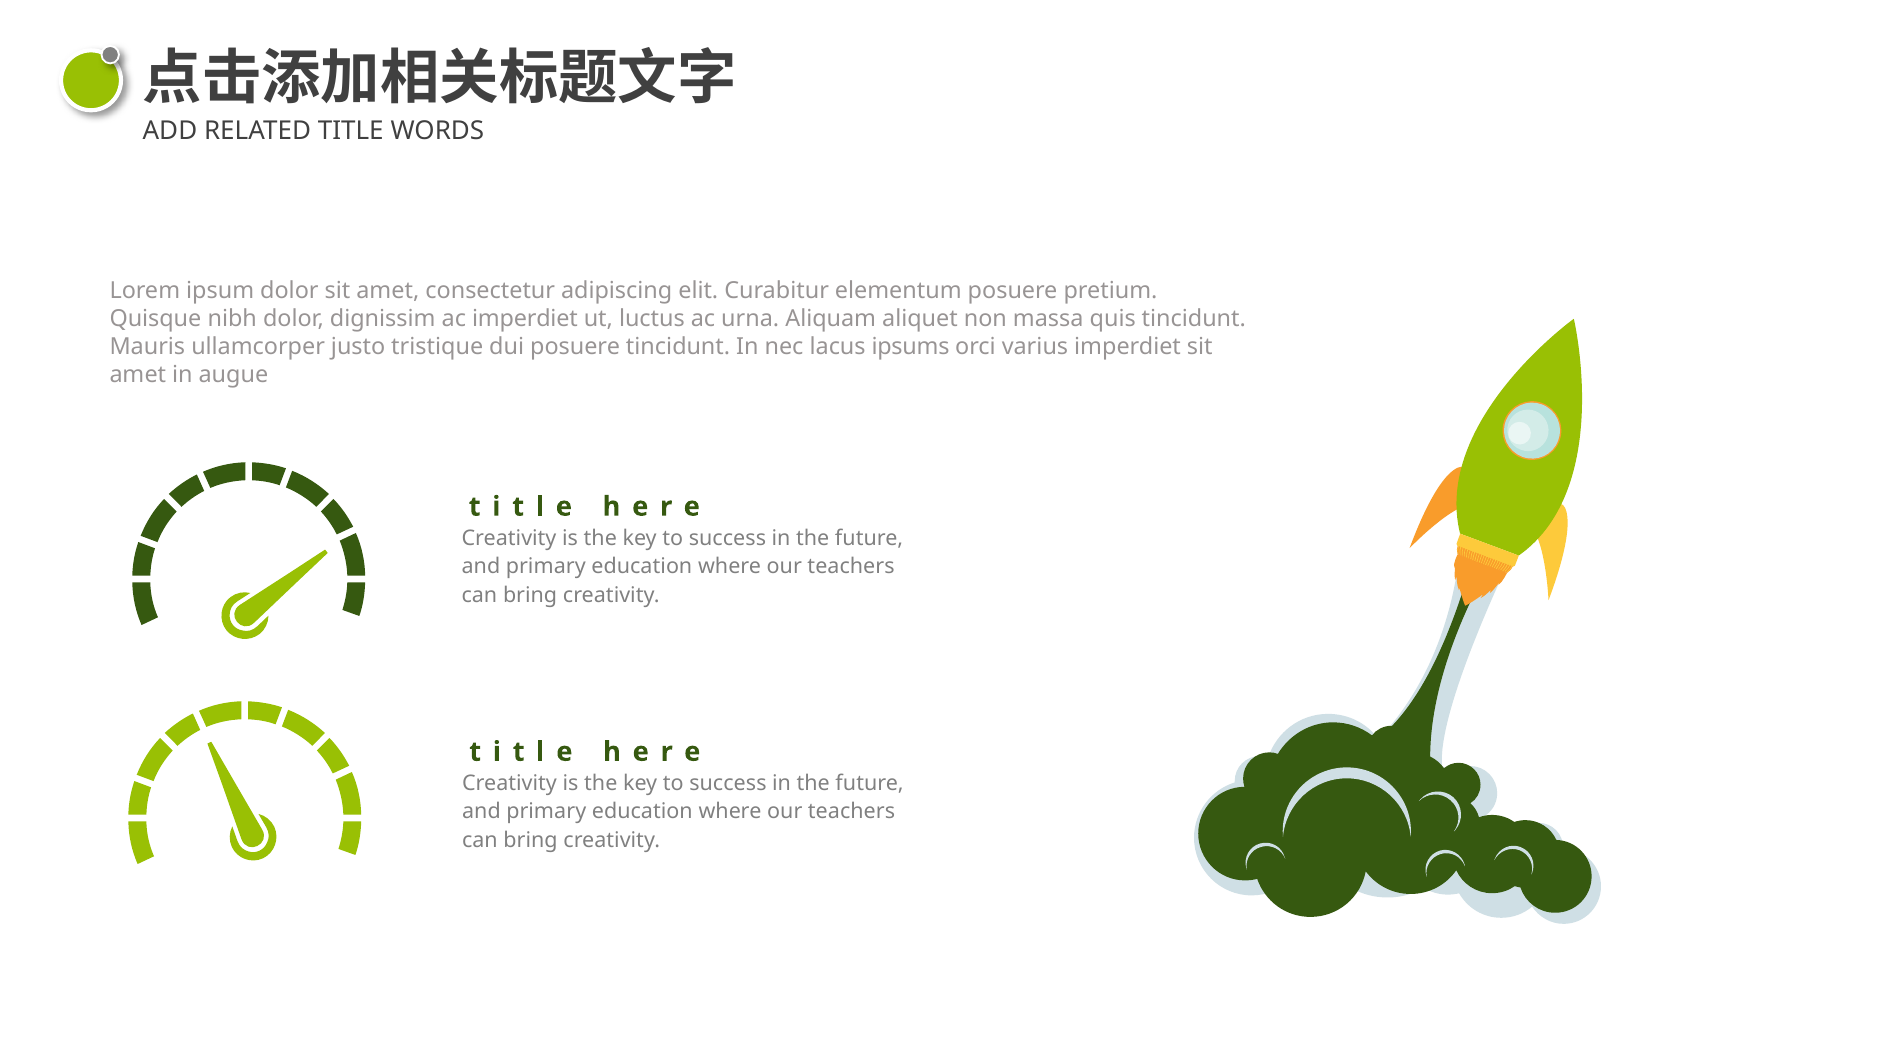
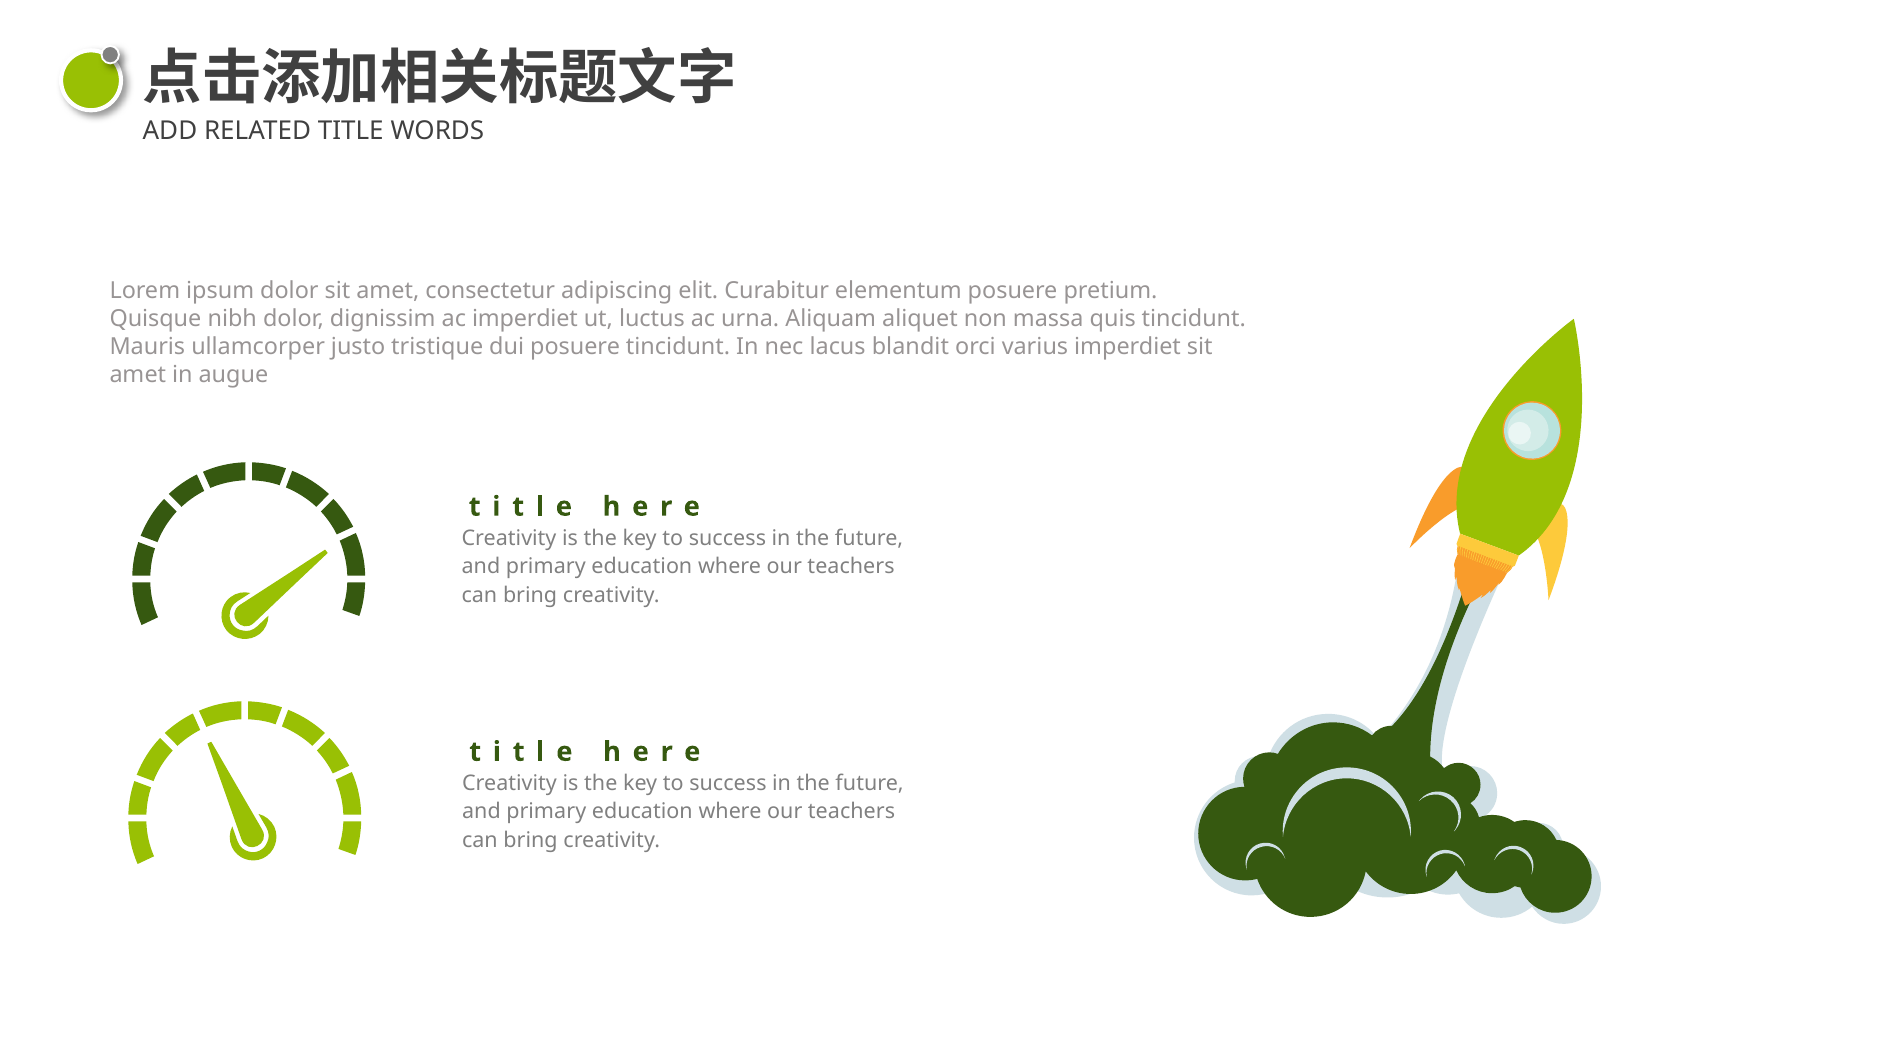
ipsums: ipsums -> blandit
